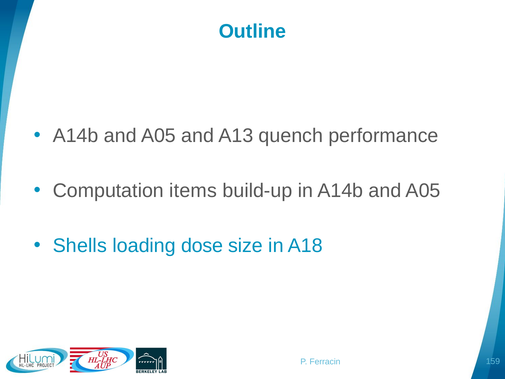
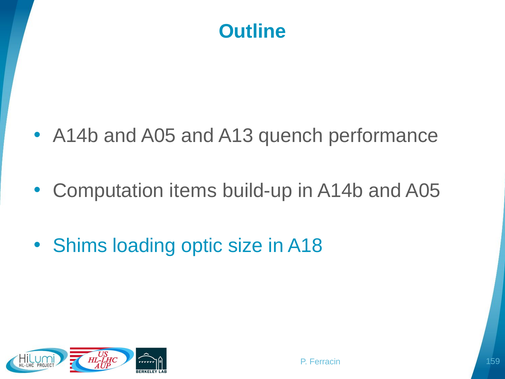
Shells: Shells -> Shims
dose: dose -> optic
